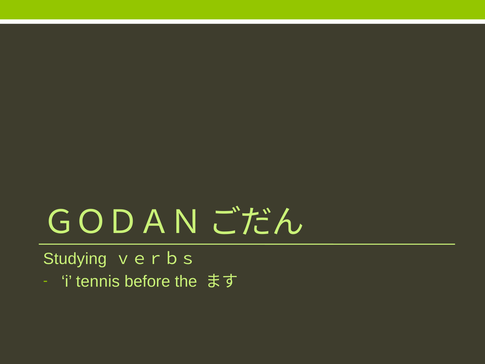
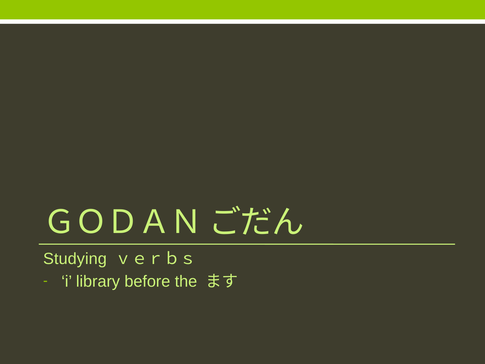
tennis: tennis -> library
